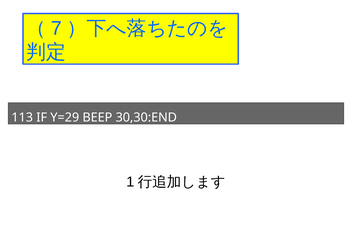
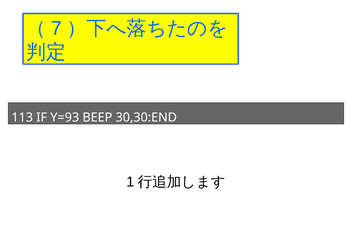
Y=29: Y=29 -> Y=93
